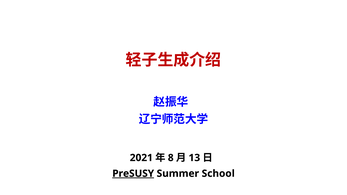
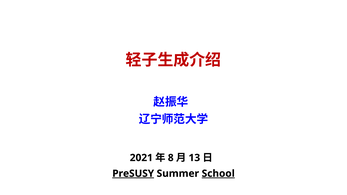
School underline: none -> present
